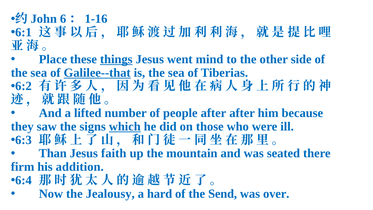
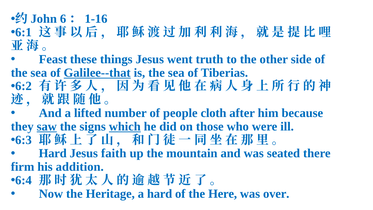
Place: Place -> Feast
things underline: present -> none
mind: mind -> truth
people after: after -> cloth
saw underline: none -> present
Than at (53, 153): Than -> Hard
Jealousy: Jealousy -> Heritage
Send: Send -> Here
